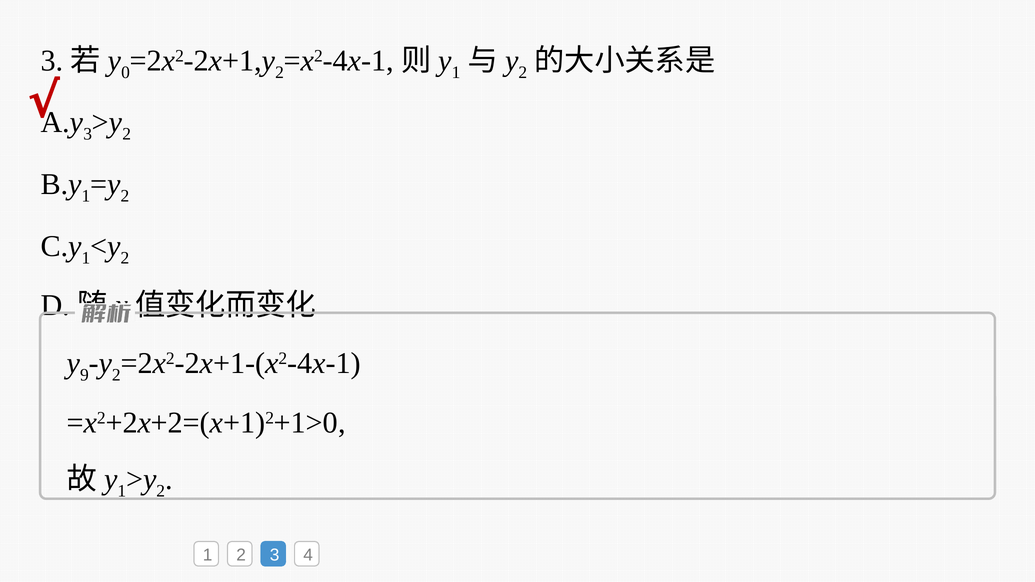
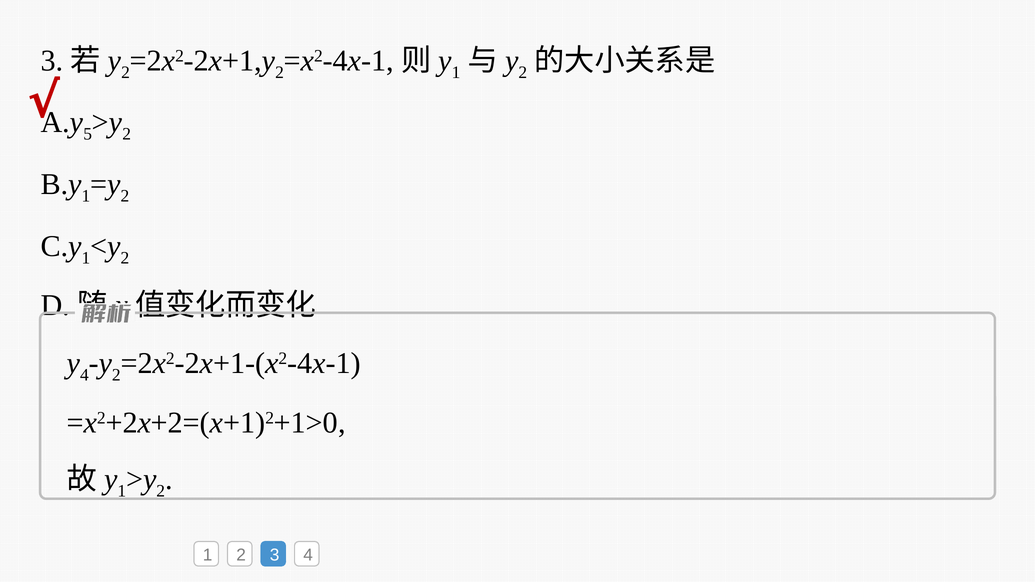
0 at (126, 72): 0 -> 2
3 at (88, 134): 3 -> 5
9 at (84, 375): 9 -> 4
